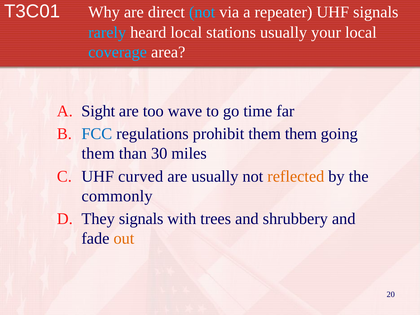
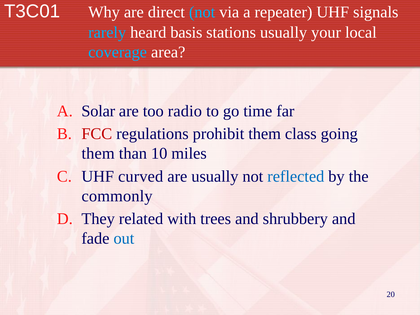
heard local: local -> basis
Sight: Sight -> Solar
wave: wave -> radio
FCC colour: blue -> red
them them: them -> class
30: 30 -> 10
reflected colour: orange -> blue
They signals: signals -> related
out colour: orange -> blue
